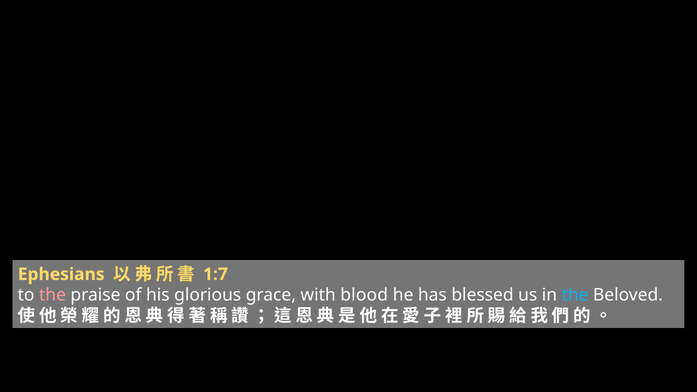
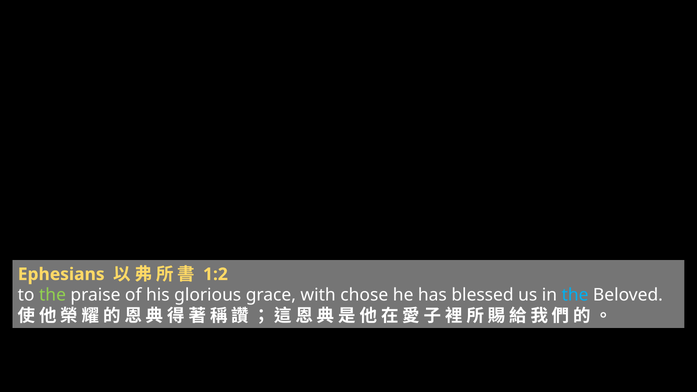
1:7: 1:7 -> 1:2
the at (53, 295) colour: pink -> light green
blood: blood -> chose
